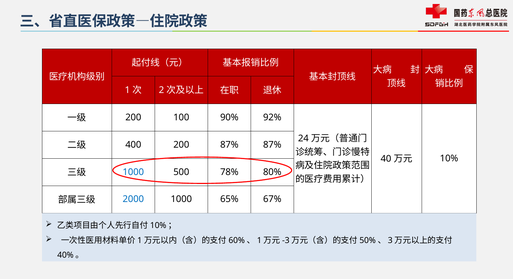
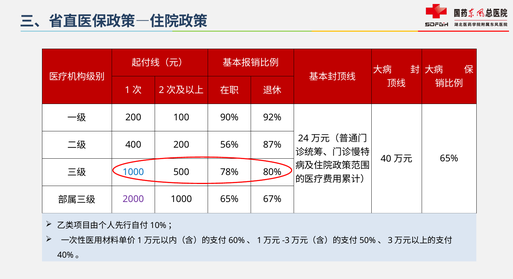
200 87%: 87% -> 56%
10% at (449, 158): 10% -> 65%
2000 colour: blue -> purple
